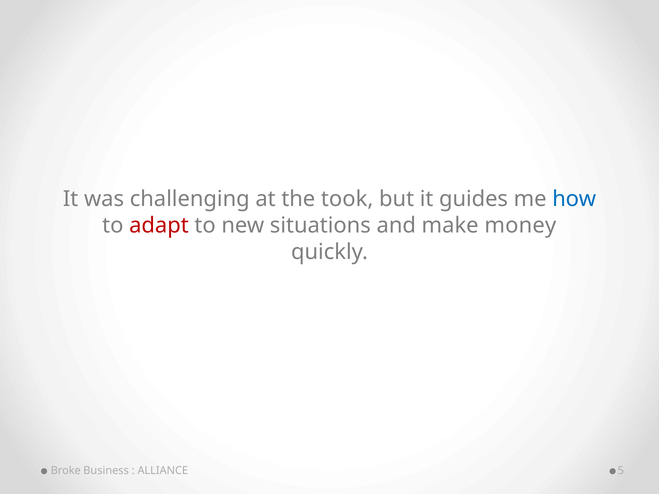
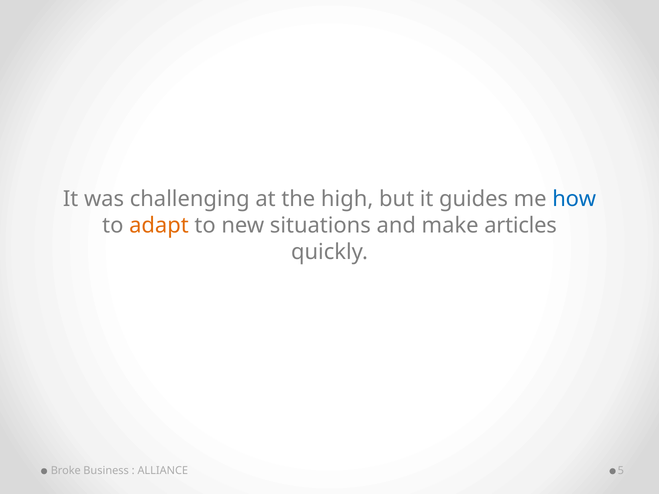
took: took -> high
adapt colour: red -> orange
money: money -> articles
